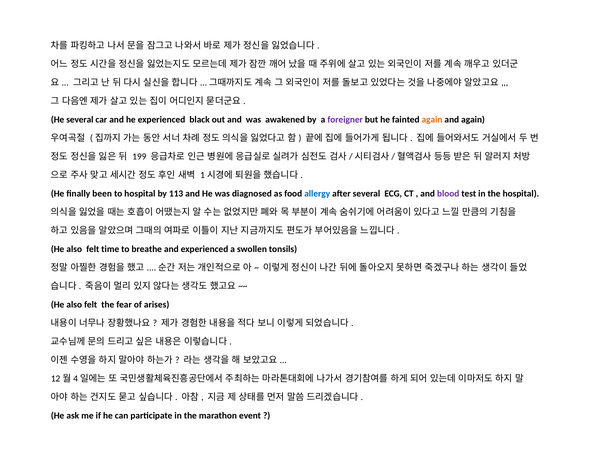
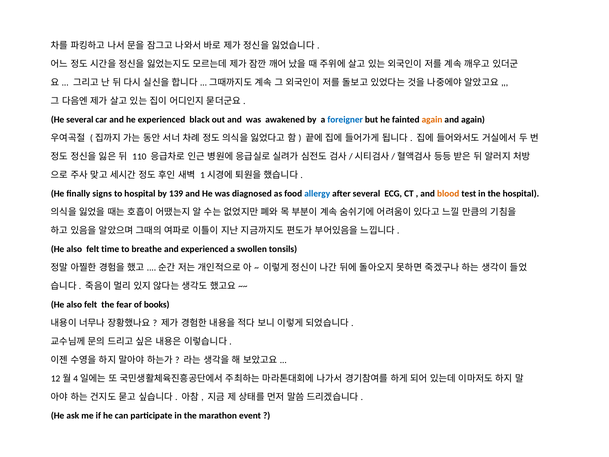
foreigner colour: purple -> blue
199: 199 -> 110
been: been -> signs
113: 113 -> 139
blood colour: purple -> orange
arises: arises -> books
